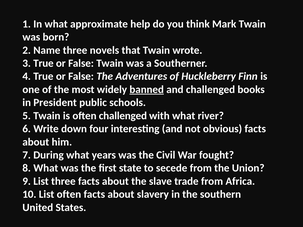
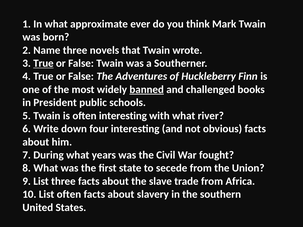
help: help -> ever
True at (43, 63) underline: none -> present
often challenged: challenged -> interesting
